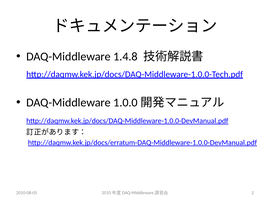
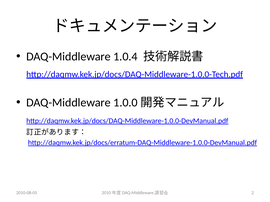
1.4.8: 1.4.8 -> 1.0.4
